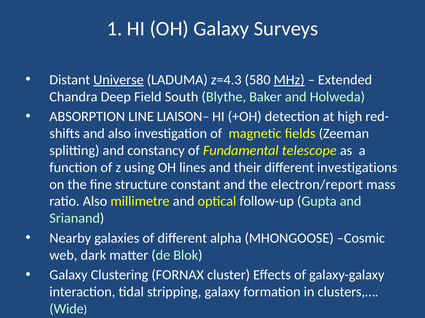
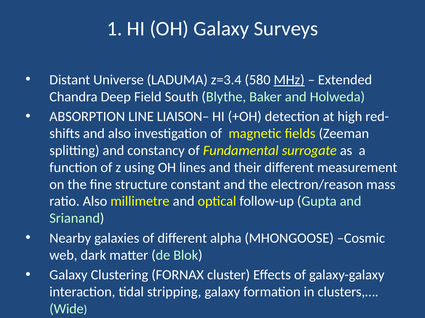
Universe underline: present -> none
z=4.3: z=4.3 -> z=3.4
telescope: telescope -> surrogate
investigations: investigations -> measurement
electron/report: electron/report -> electron/reason
